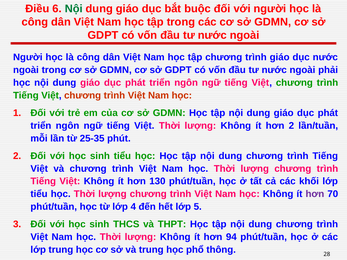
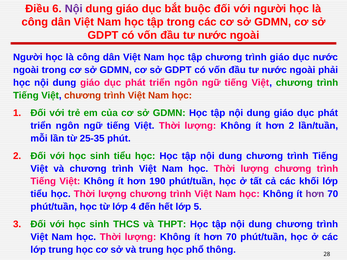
Nội at (74, 9) colour: green -> purple
130: 130 -> 190
94 at (231, 237): 94 -> 70
